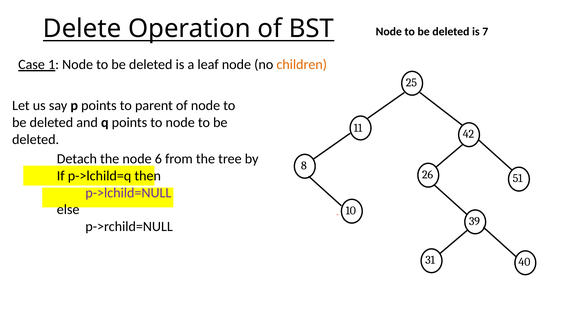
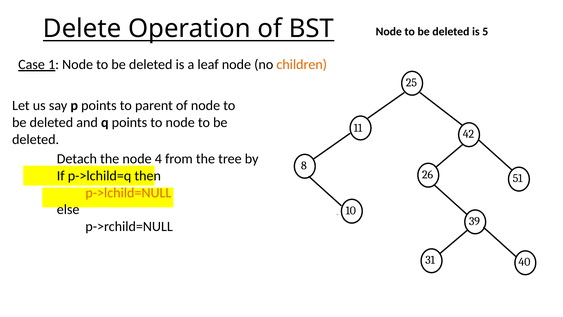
7: 7 -> 5
6: 6 -> 4
p->lchild=NULL colour: purple -> orange
